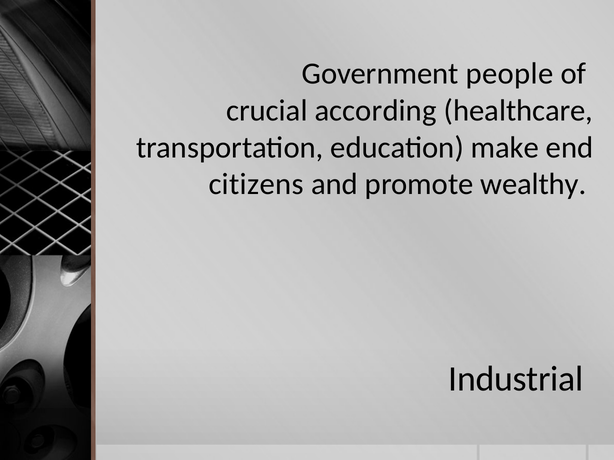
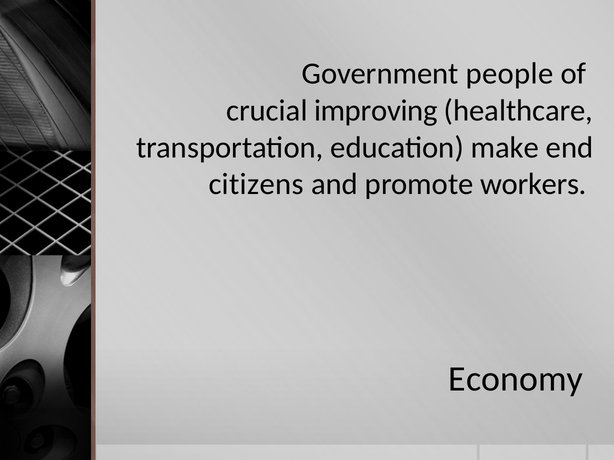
according: according -> improving
wealthy: wealthy -> workers
Industrial: Industrial -> Economy
